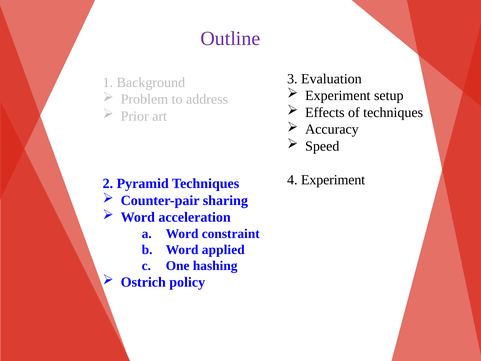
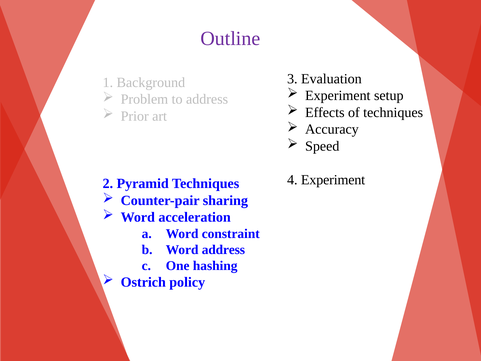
Word applied: applied -> address
